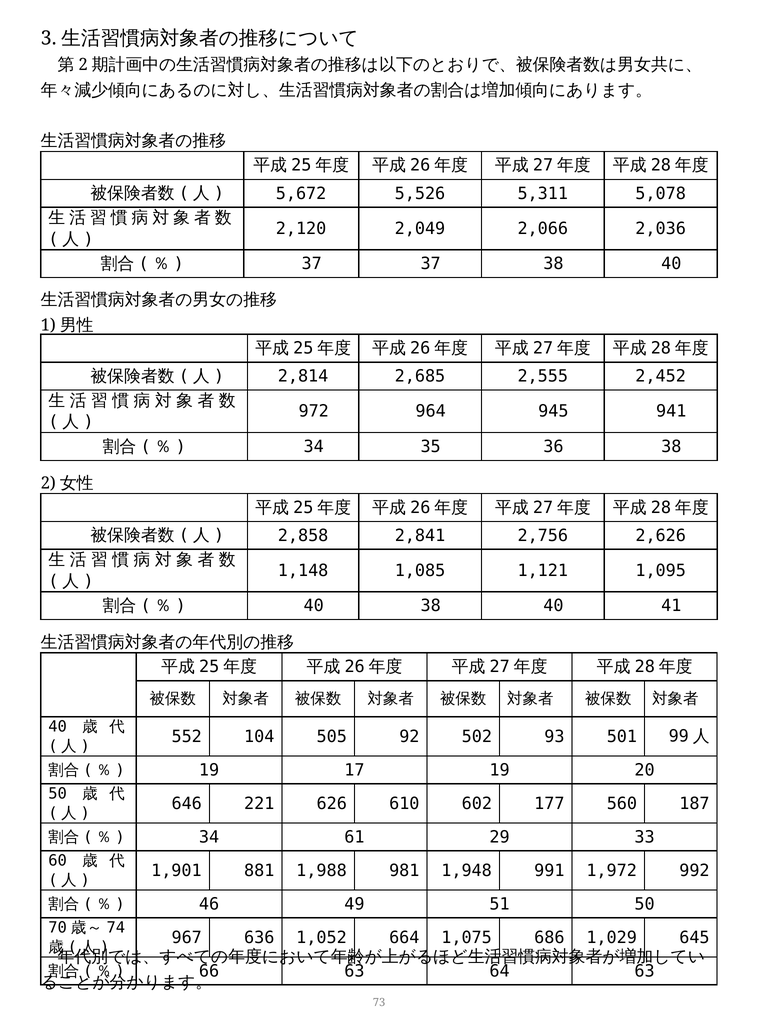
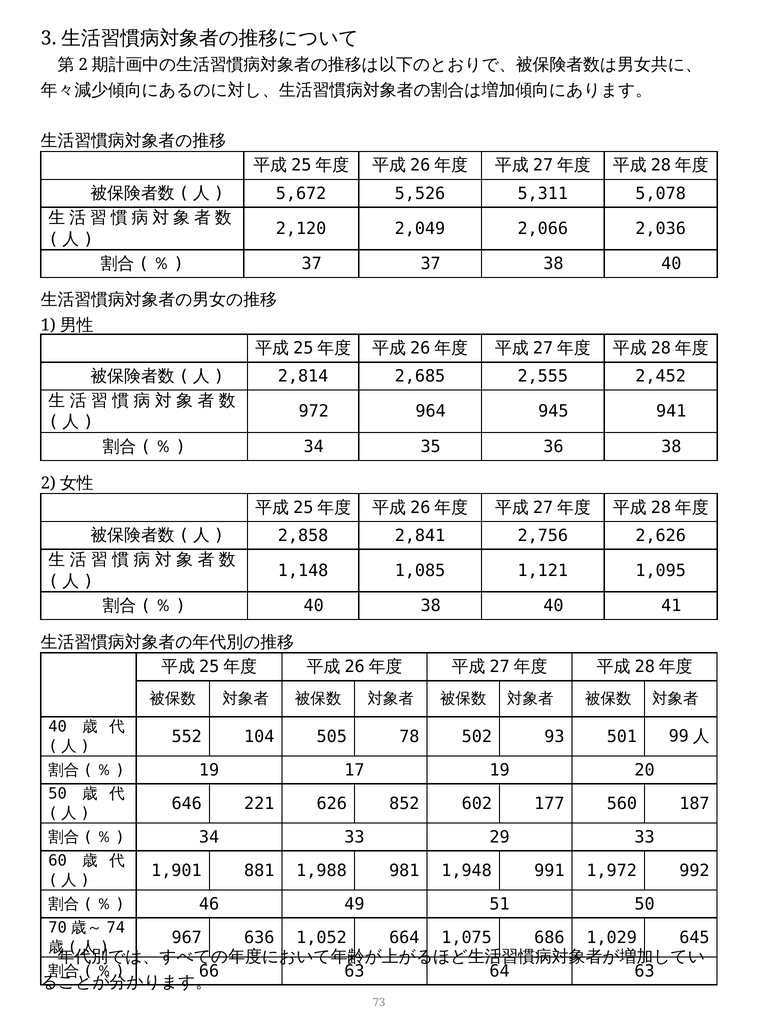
92: 92 -> 78
610: 610 -> 852
34 61: 61 -> 33
